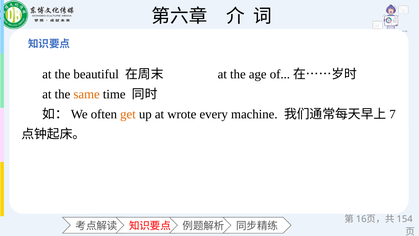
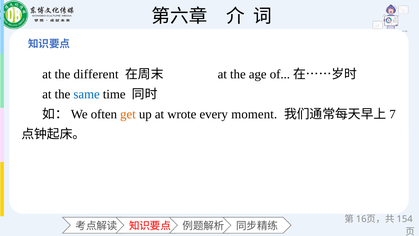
beautiful: beautiful -> different
same colour: orange -> blue
machine: machine -> moment
